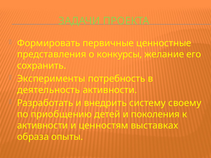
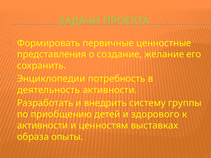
конкурсы: конкурсы -> создание
Эксперименты: Эксперименты -> Энциклопедии
своему: своему -> группы
поколения: поколения -> здорового
